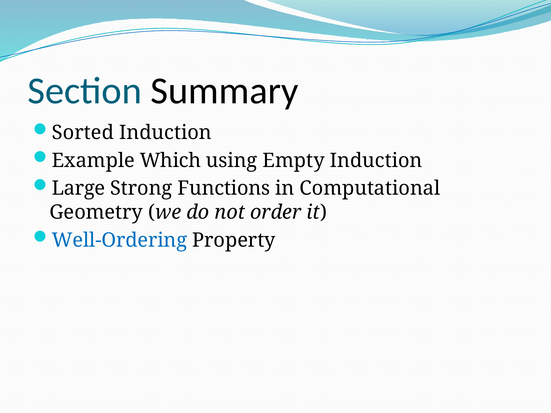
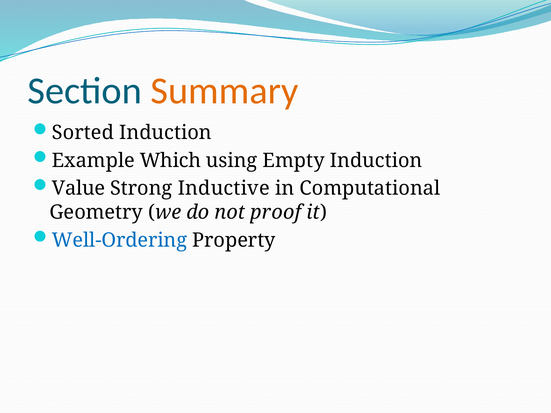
Summary colour: black -> orange
Large: Large -> Value
Functions: Functions -> Inductive
order: order -> proof
